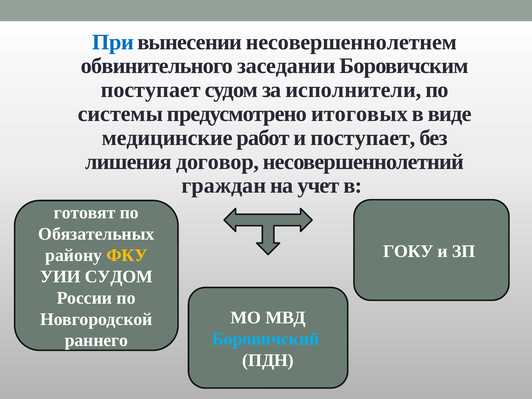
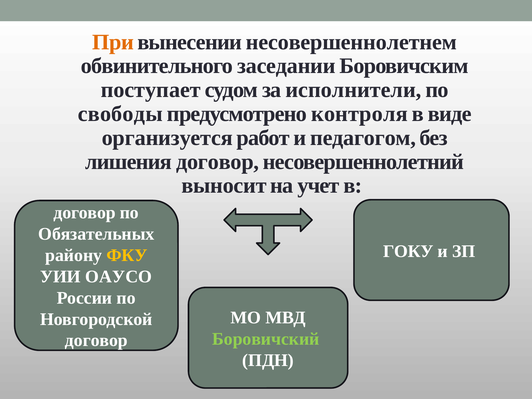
При colour: blue -> orange
системы: системы -> свободы
итоговых: итоговых -> контроля
медицинские: медицинские -> организуется
и поступает: поступает -> педагогом
граждан: граждан -> выносит
готовят at (85, 213): готовят -> договор
УИИ СУДОМ: СУДОМ -> ОАУСО
Боровичский colour: light blue -> light green
раннего at (96, 340): раннего -> договор
